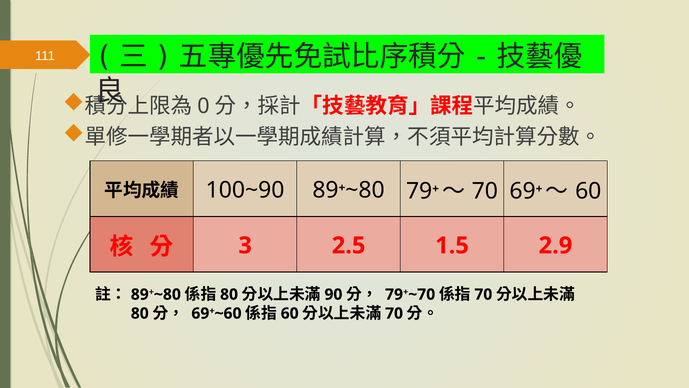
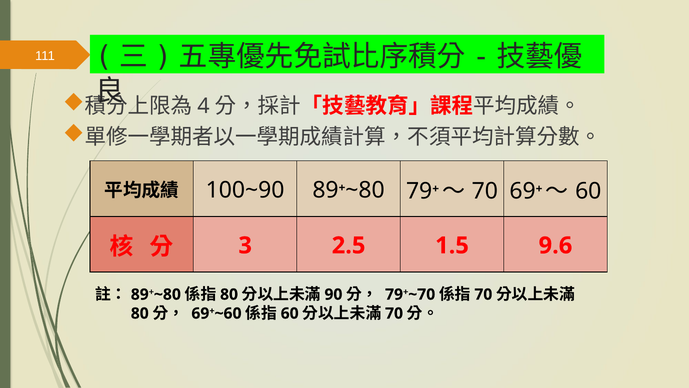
0: 0 -> 4
2.9: 2.9 -> 9.6
